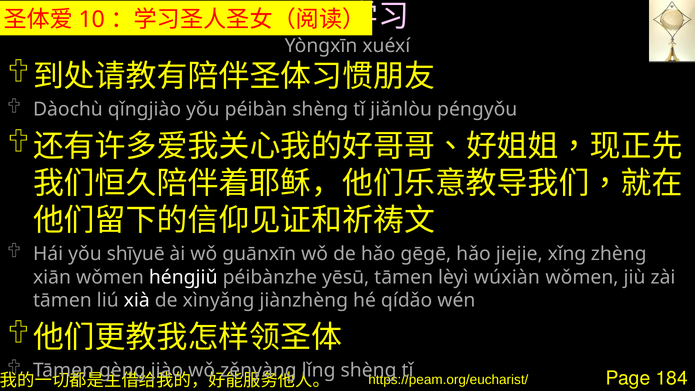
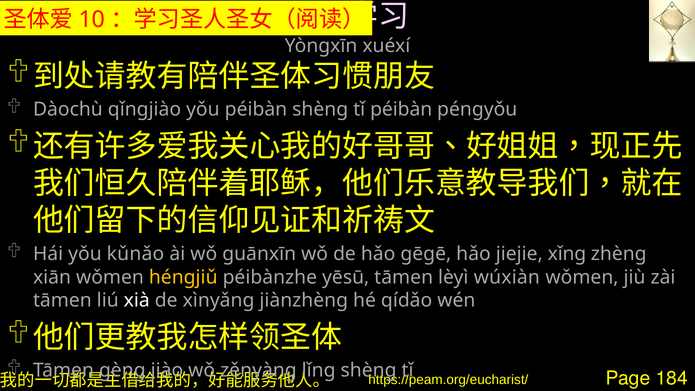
tǐ jiǎnlòu: jiǎnlòu -> péibàn
shīyuē: shīyuē -> kǔnǎo
héngjiǔ colour: white -> yellow
